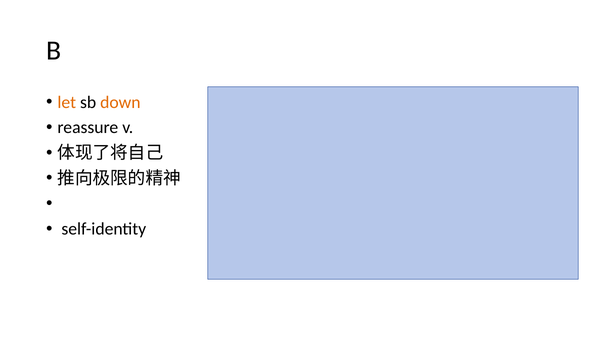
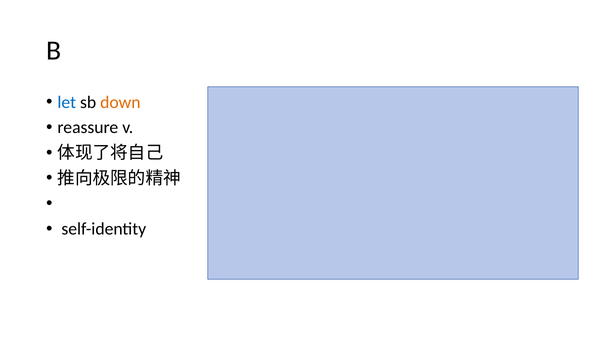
let colour: orange -> blue
